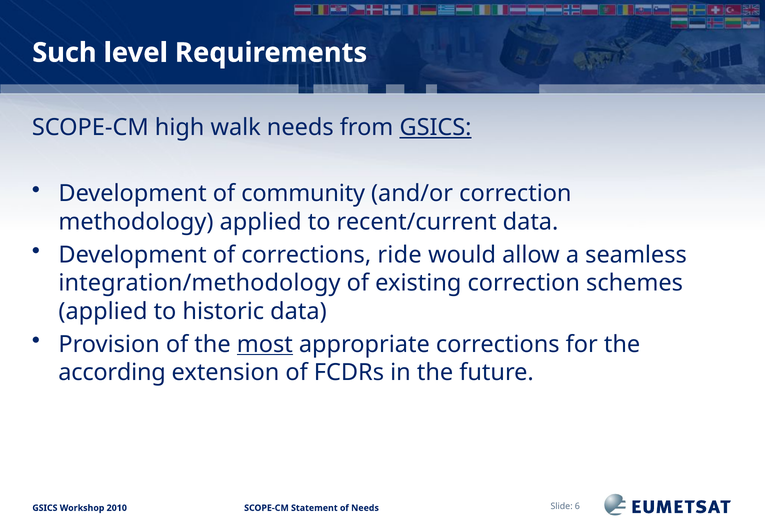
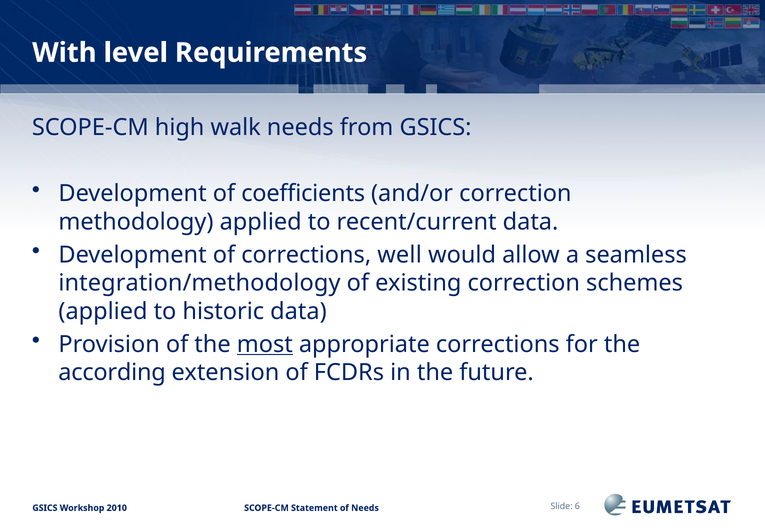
Such: Such -> With
GSICS at (436, 128) underline: present -> none
community: community -> coefficients
ride: ride -> well
